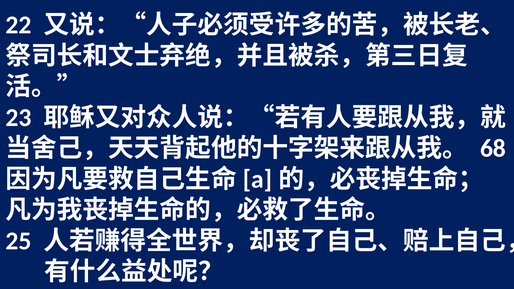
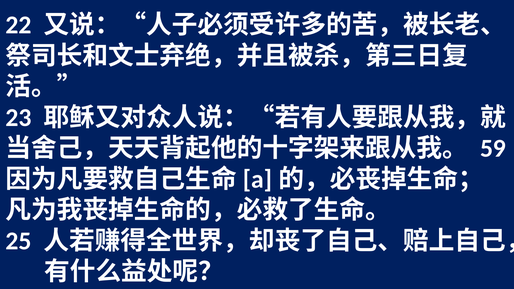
68: 68 -> 59
